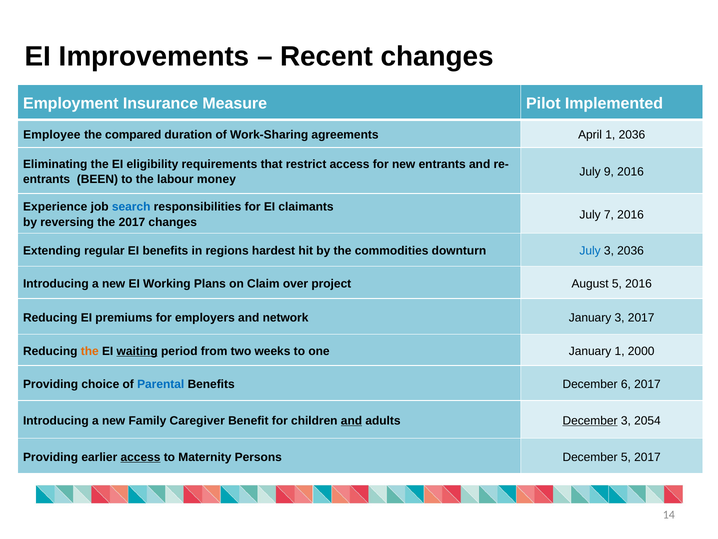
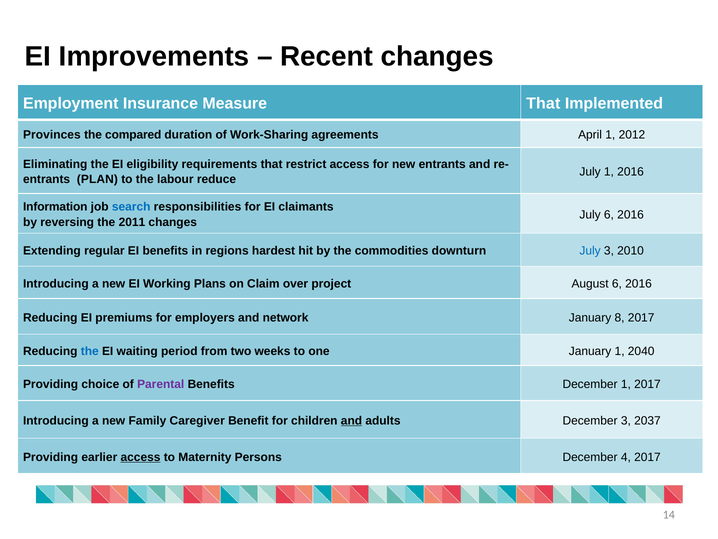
Measure Pilot: Pilot -> That
Employee: Employee -> Provinces
1 2036: 2036 -> 2012
July 9: 9 -> 1
BEEN: BEEN -> PLAN
money: money -> reduce
Experience: Experience -> Information
July 7: 7 -> 6
the 2017: 2017 -> 2011
3 2036: 2036 -> 2010
August 5: 5 -> 6
January 3: 3 -> 8
the at (90, 351) colour: orange -> blue
waiting underline: present -> none
2000: 2000 -> 2040
Parental colour: blue -> purple
December 6: 6 -> 1
December at (590, 420) underline: present -> none
2054: 2054 -> 2037
December 5: 5 -> 4
